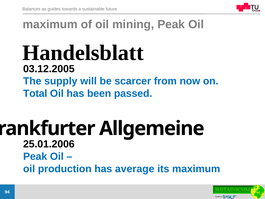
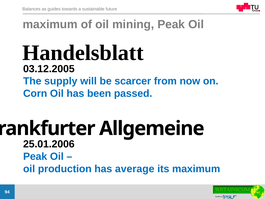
Total: Total -> Corn
